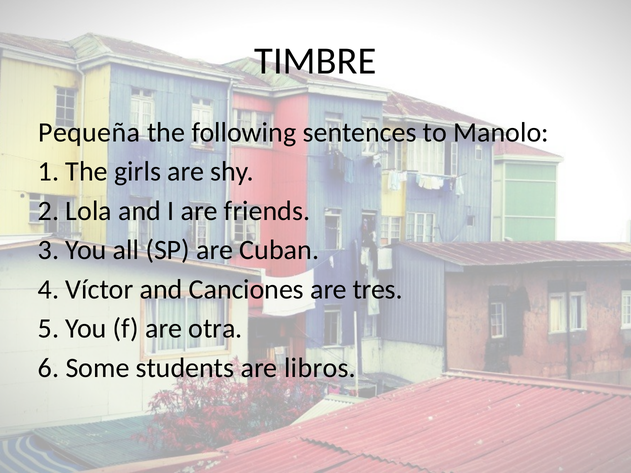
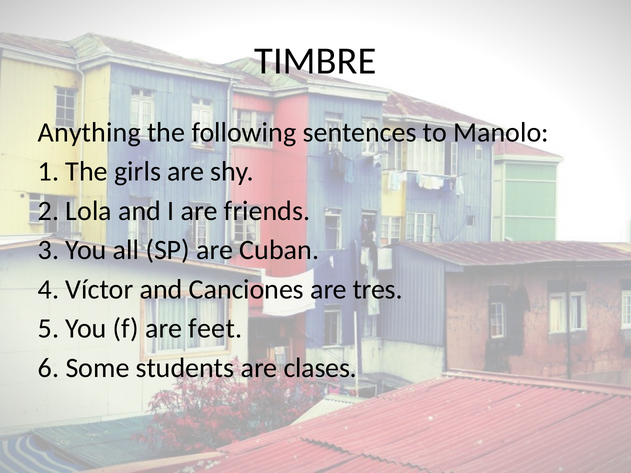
Pequeña: Pequeña -> Anything
otra: otra -> feet
libros: libros -> clases
